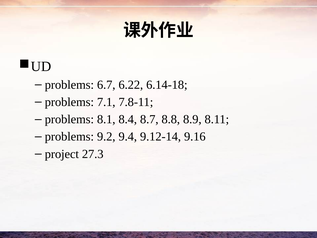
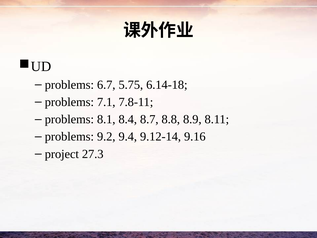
6.22: 6.22 -> 5.75
